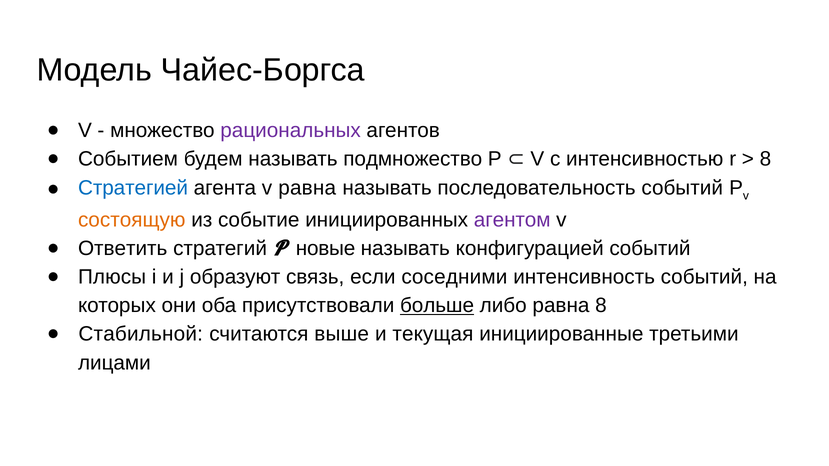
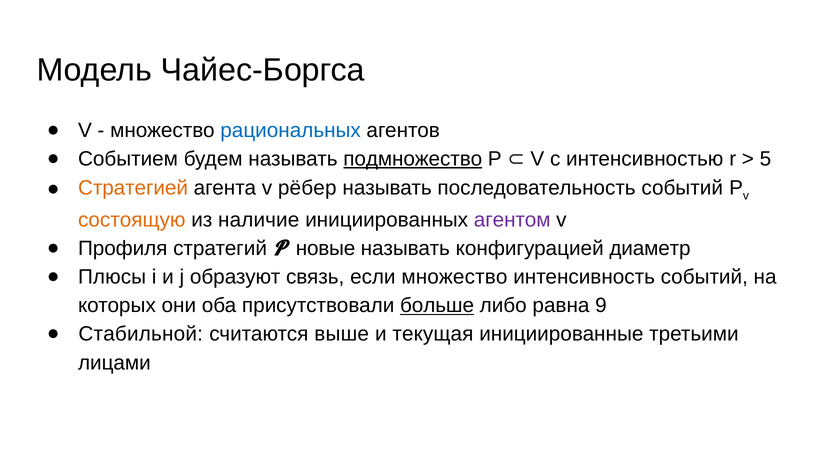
рациональных colour: purple -> blue
подмножество underline: none -> present
8 at (765, 159): 8 -> 5
Стратегией colour: blue -> orange
v равна: равна -> рёбер
событие: событие -> наличие
Ответить: Ответить -> Профиля
конфигурацией событий: событий -> диаметр
если соседними: соседними -> множество
равна 8: 8 -> 9
